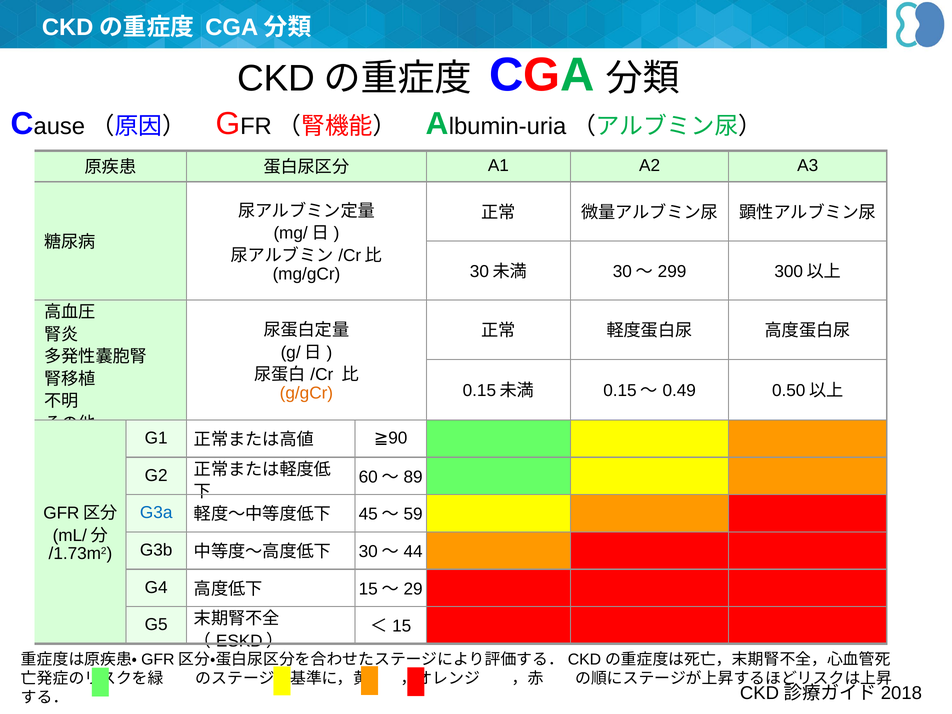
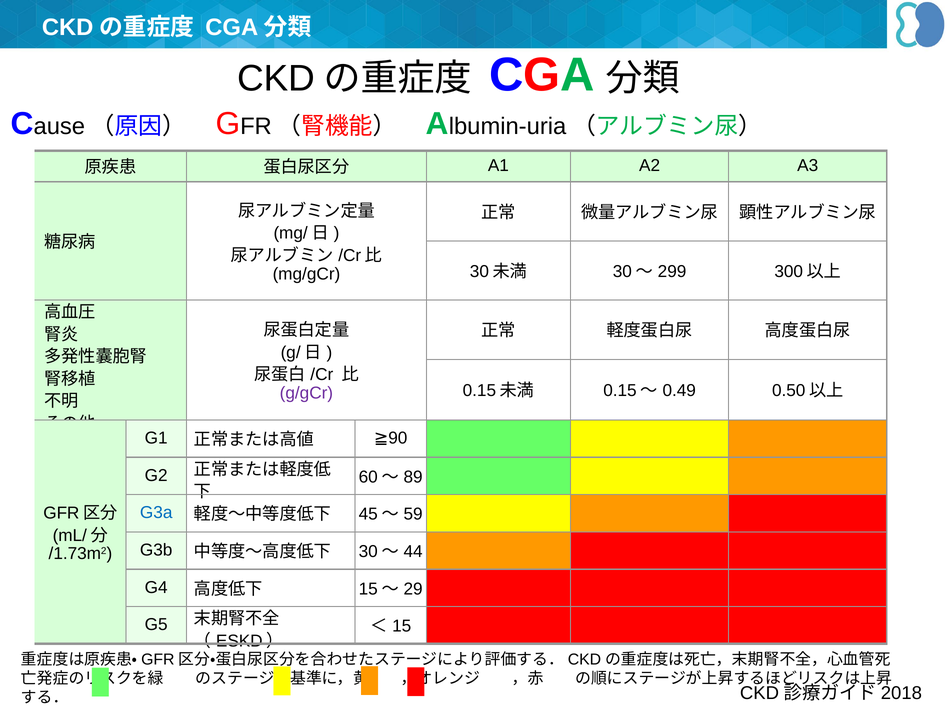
g/gCr colour: orange -> purple
